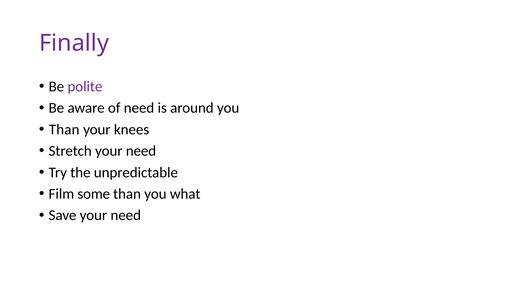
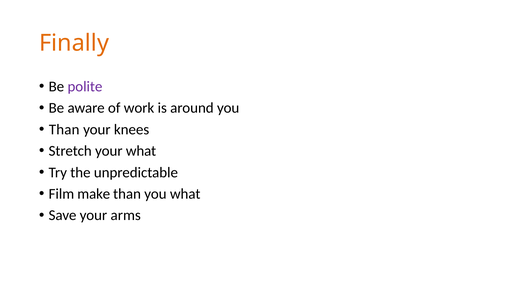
Finally colour: purple -> orange
of need: need -> work
Stretch your need: need -> what
some: some -> make
Save your need: need -> arms
